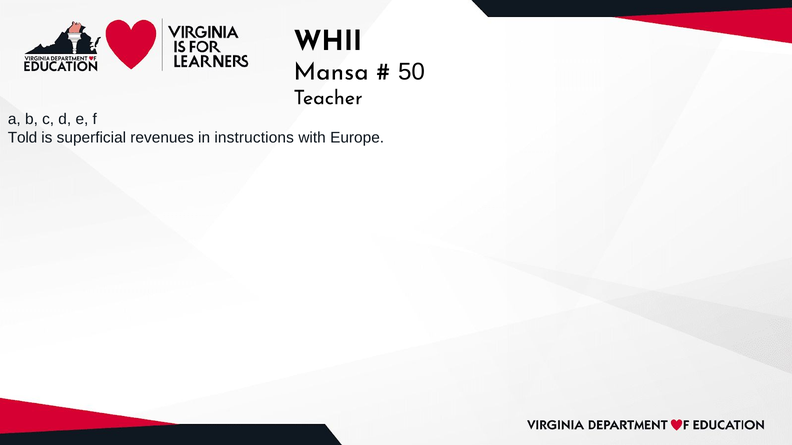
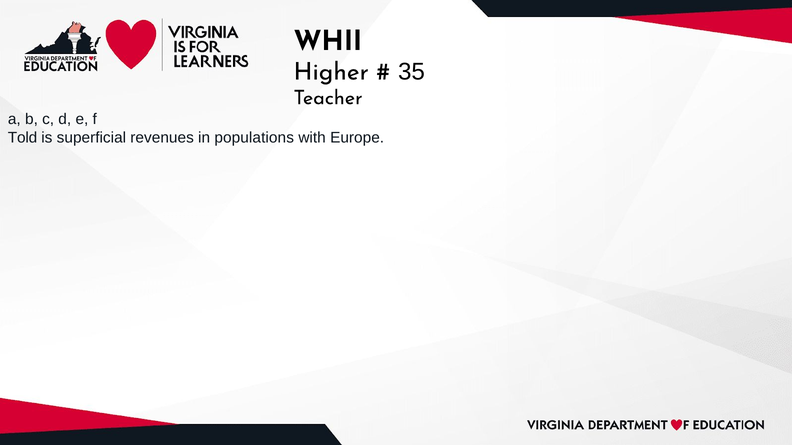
Mansa: Mansa -> Higher
50: 50 -> 35
instructions: instructions -> populations
